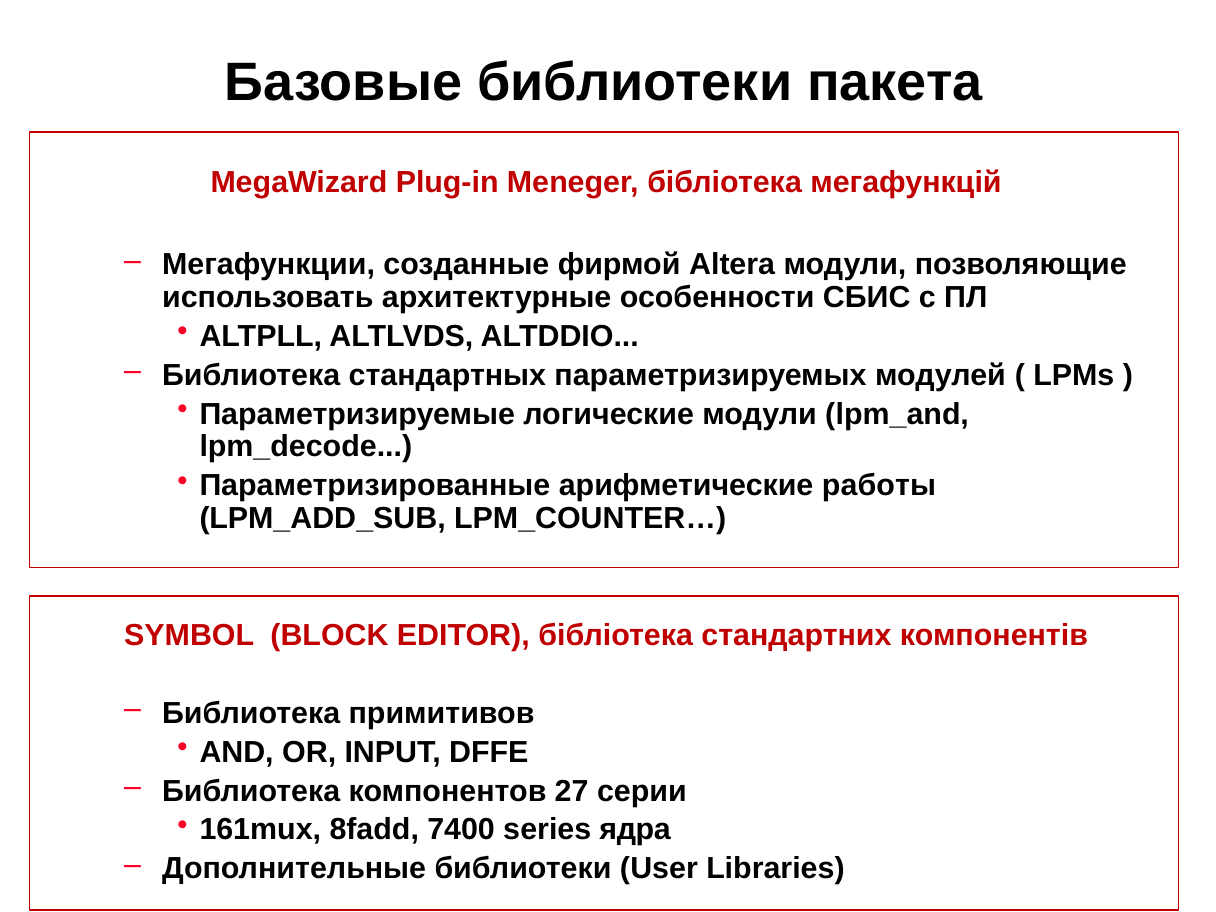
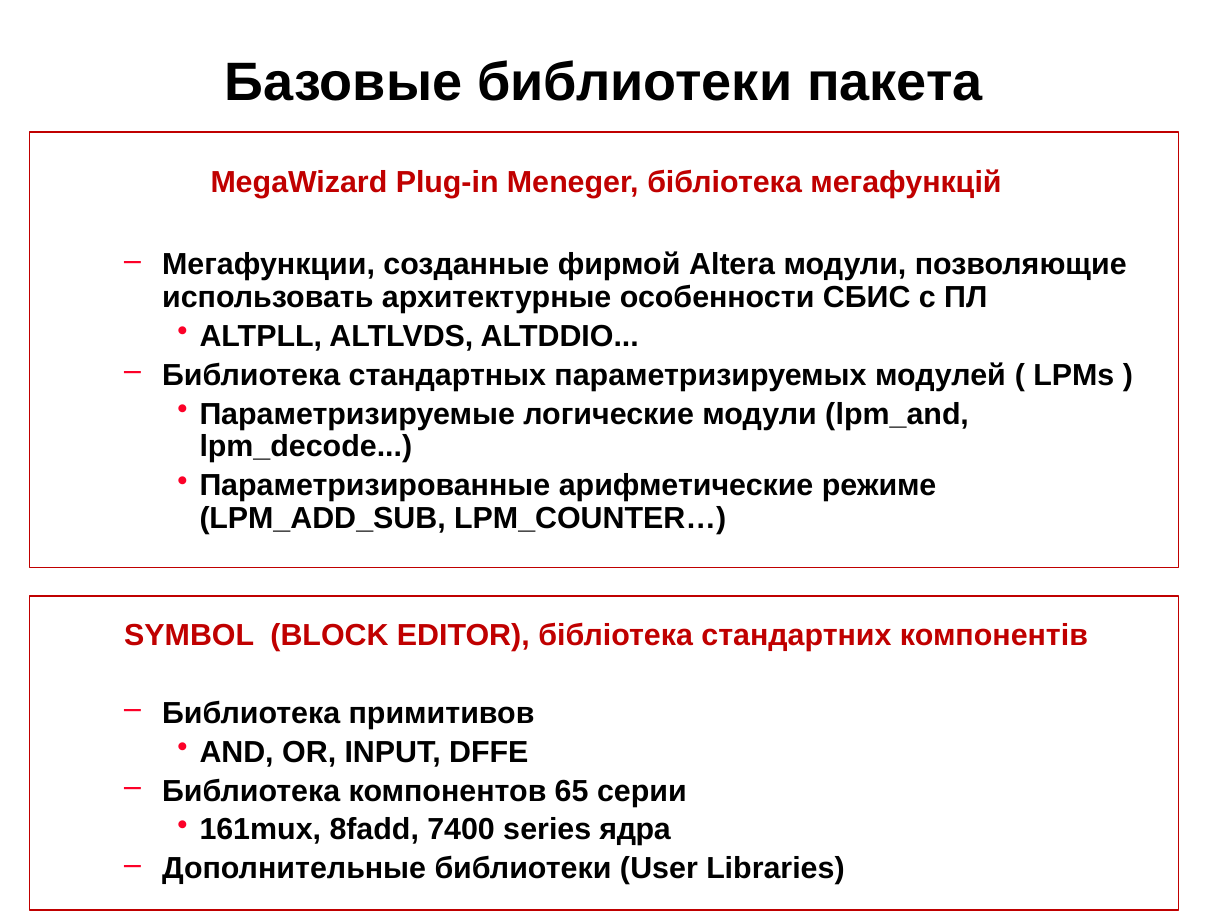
работы: работы -> режиме
27: 27 -> 65
